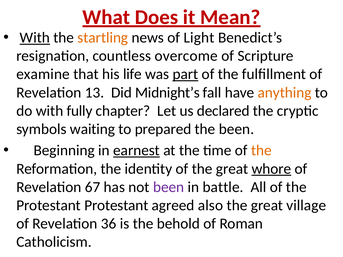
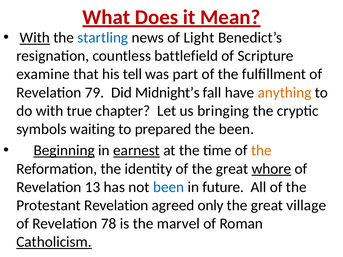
startling colour: orange -> blue
overcome: overcome -> battlefield
life: life -> tell
part underline: present -> none
13: 13 -> 79
fully: fully -> true
declared: declared -> bringing
Beginning underline: none -> present
67: 67 -> 13
been at (169, 187) colour: purple -> blue
battle: battle -> future
Protestant Protestant: Protestant -> Revelation
also: also -> only
36: 36 -> 78
behold: behold -> marvel
Catholicism underline: none -> present
